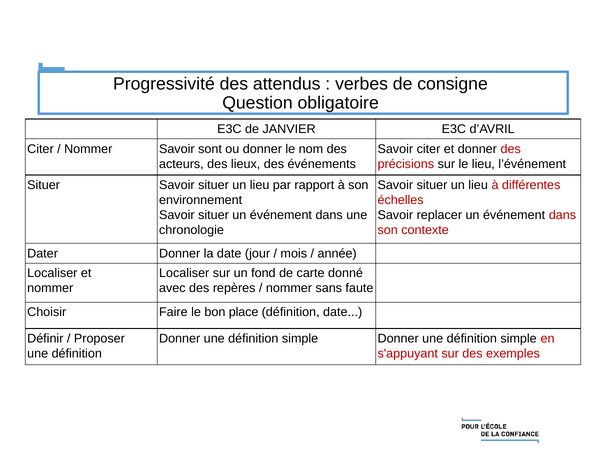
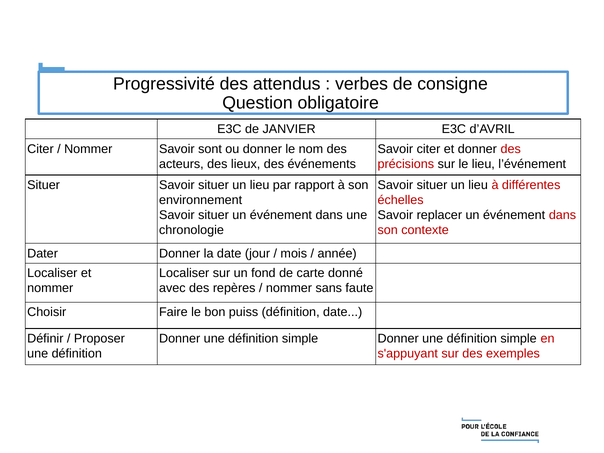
place: place -> puiss
